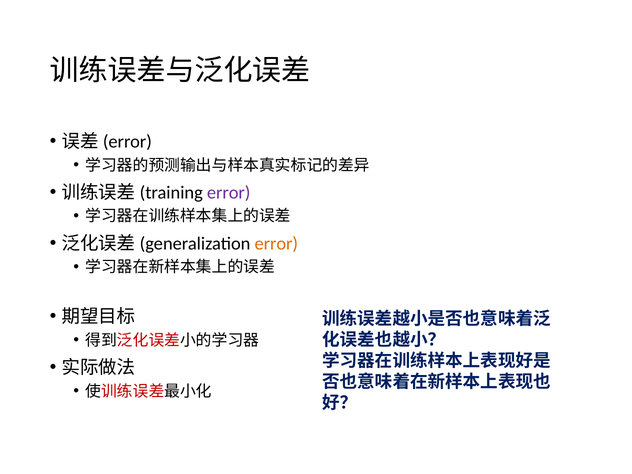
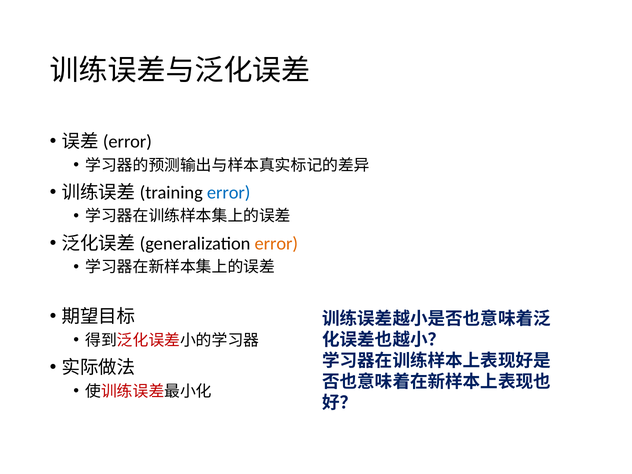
error at (229, 193) colour: purple -> blue
